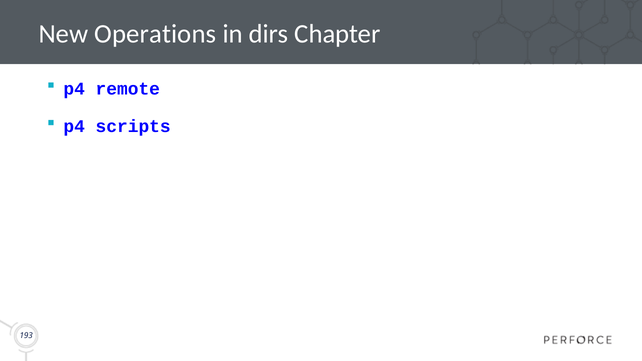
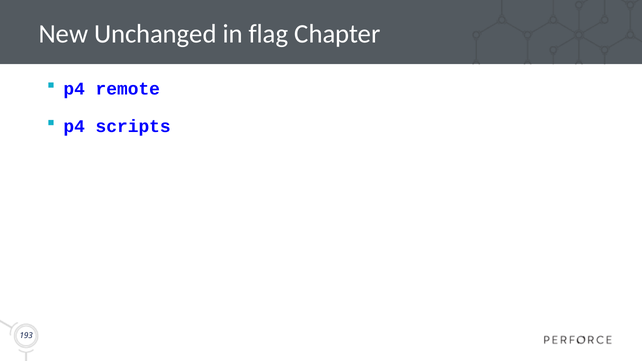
Operations: Operations -> Unchanged
dirs: dirs -> flag
